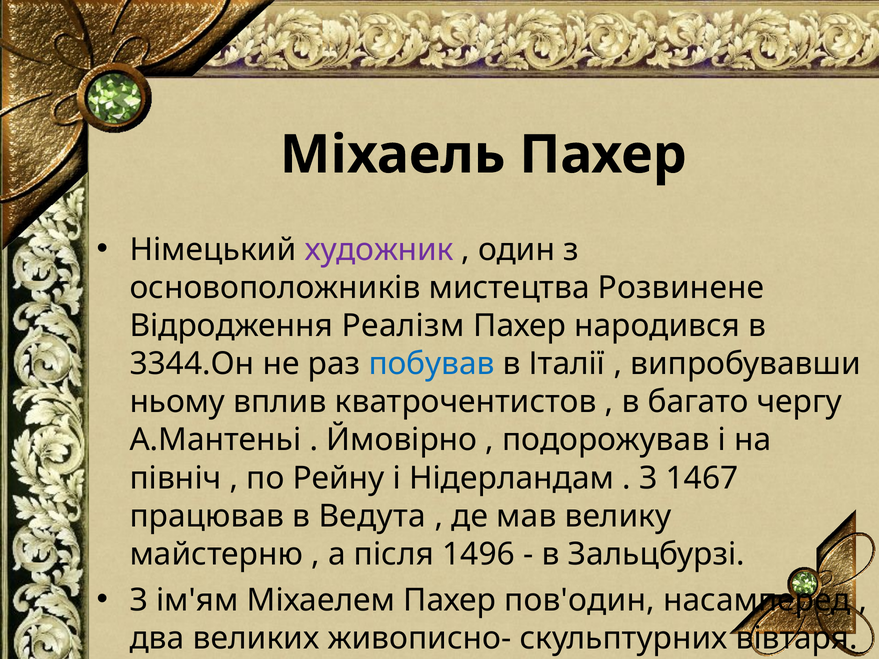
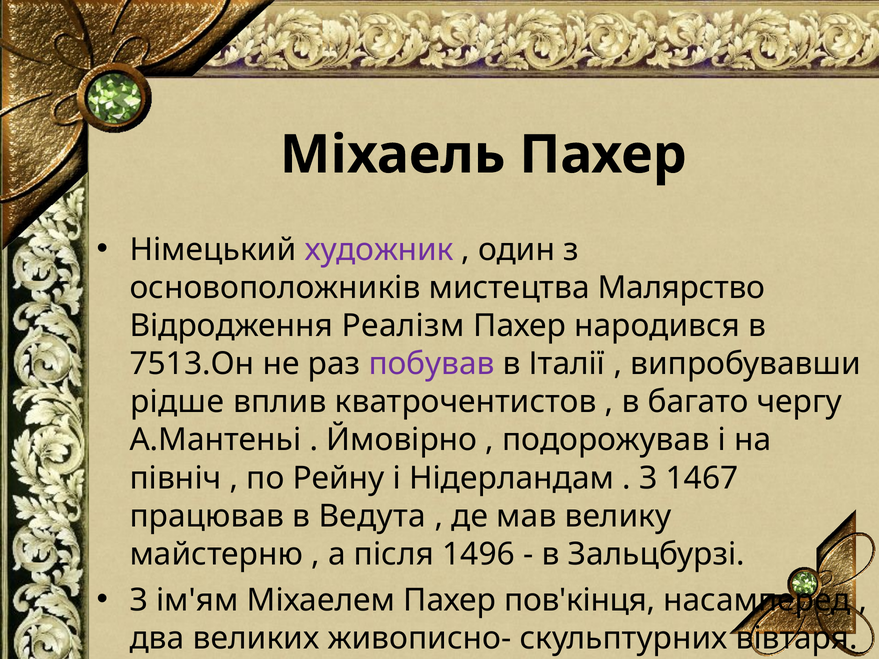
Розвинене: Розвинене -> Малярство
3344.Он: 3344.Он -> 7513.Он
побував colour: blue -> purple
ньому: ньому -> рідше
пов'один: пов'один -> пов'кінця
